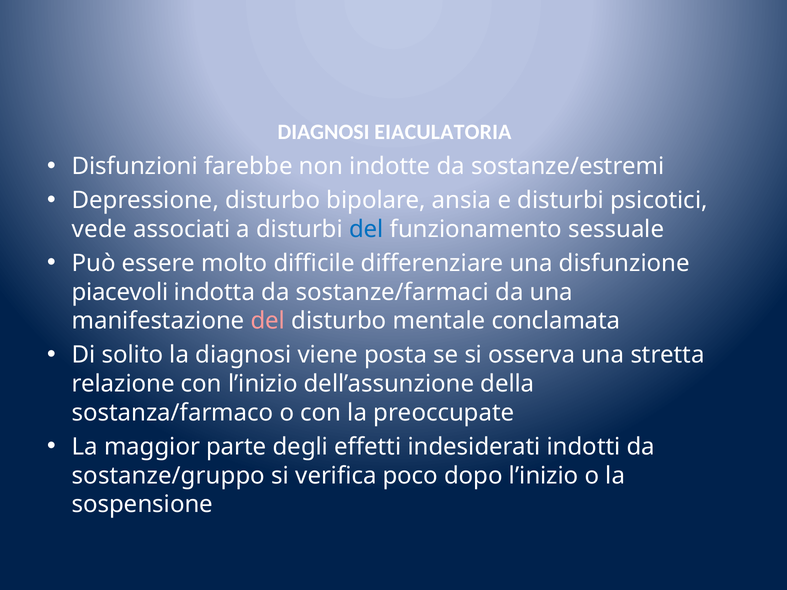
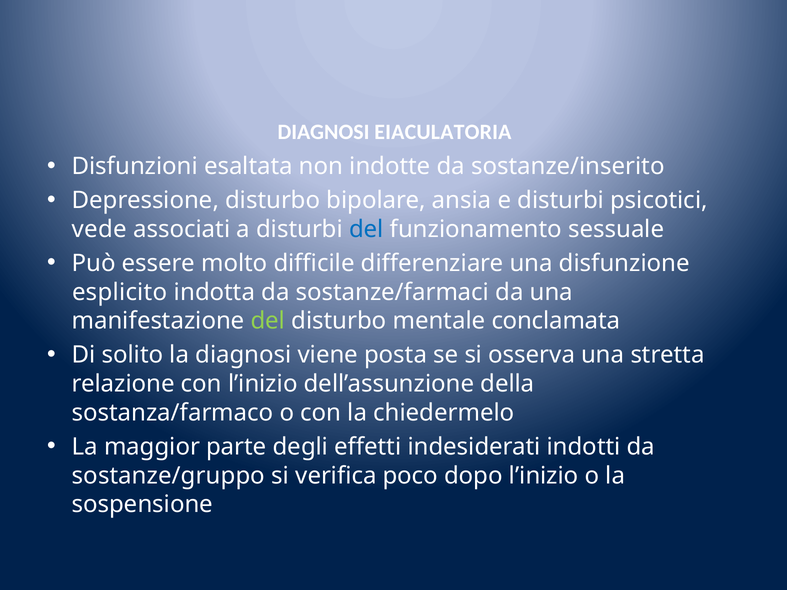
farebbe: farebbe -> esaltata
sostanze/estremi: sostanze/estremi -> sostanze/inserito
piacevoli: piacevoli -> esplicito
del at (268, 321) colour: pink -> light green
preoccupate: preoccupate -> chiedermelo
